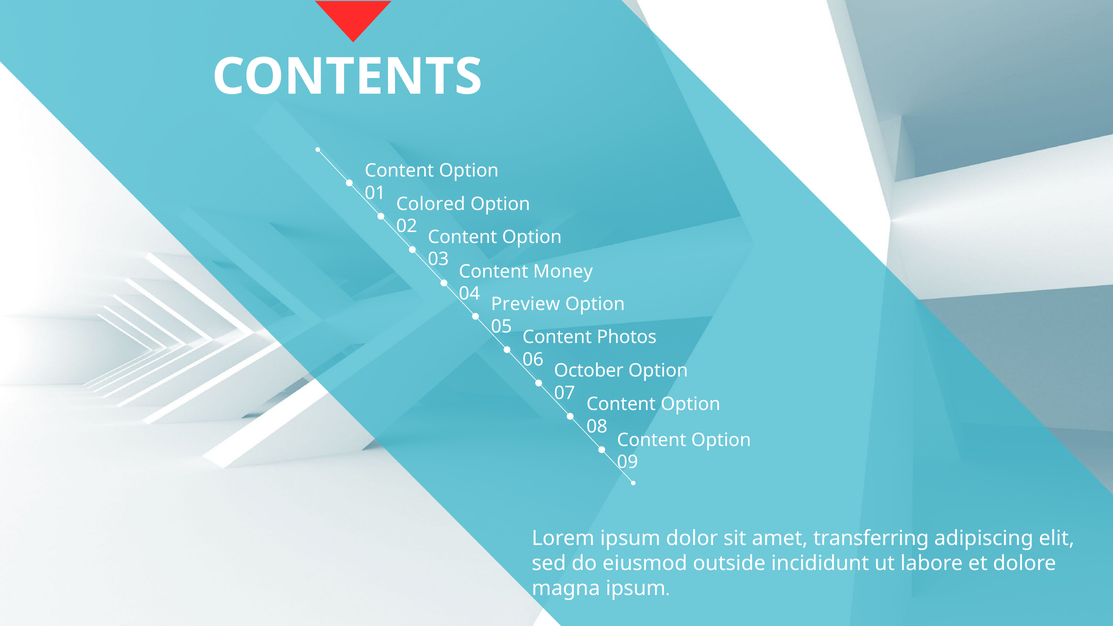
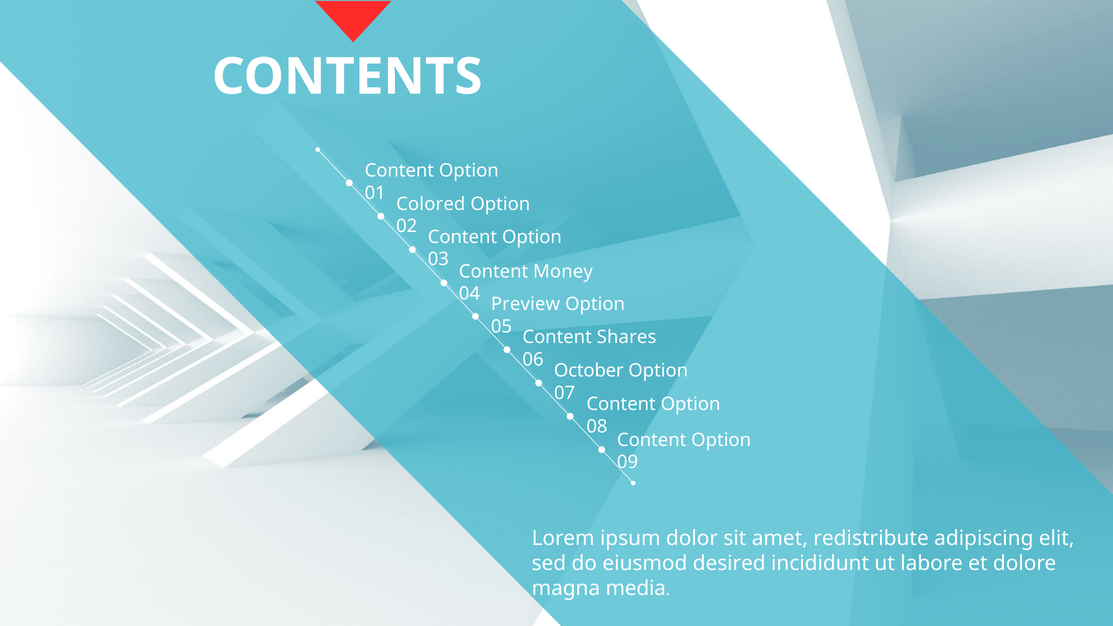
Photos: Photos -> Shares
transferring: transferring -> redistribute
outside: outside -> desired
magna ipsum: ipsum -> media
